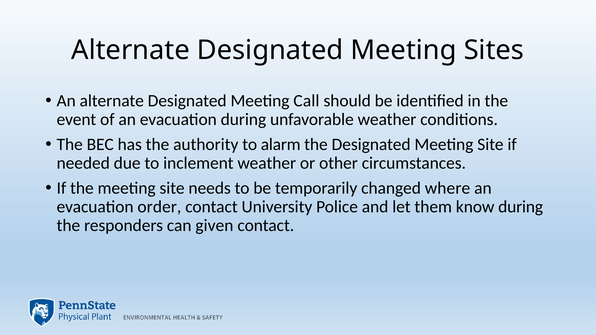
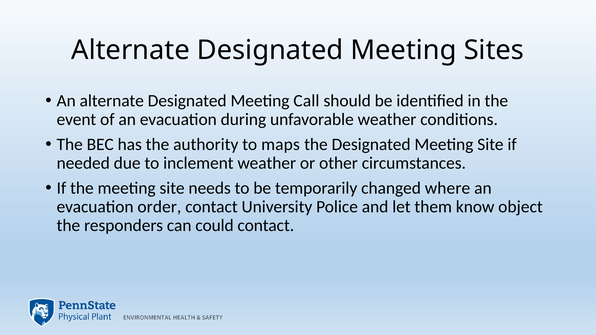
alarm: alarm -> maps
know during: during -> object
given: given -> could
